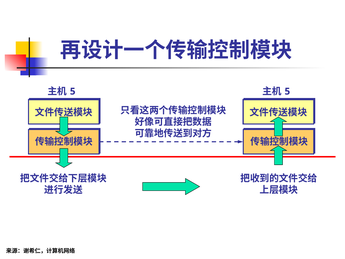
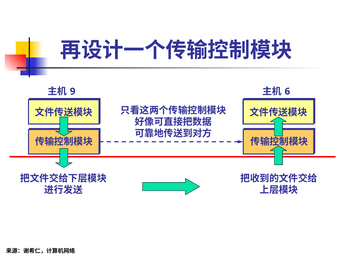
5 at (73, 91): 5 -> 9
5 at (287, 91): 5 -> 6
